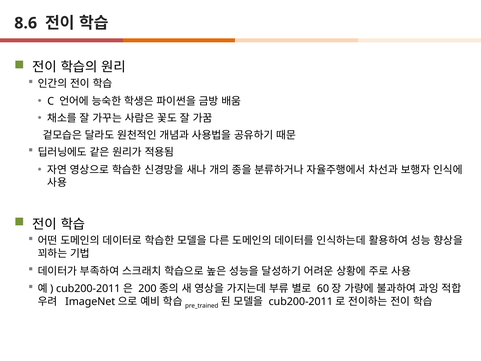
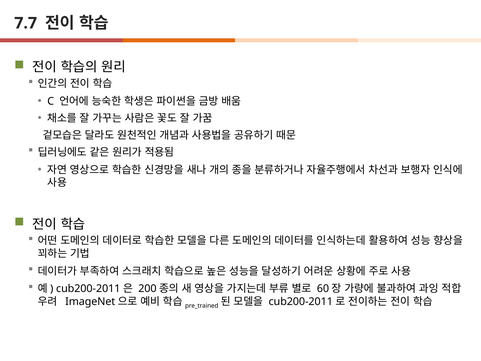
8.6: 8.6 -> 7.7
